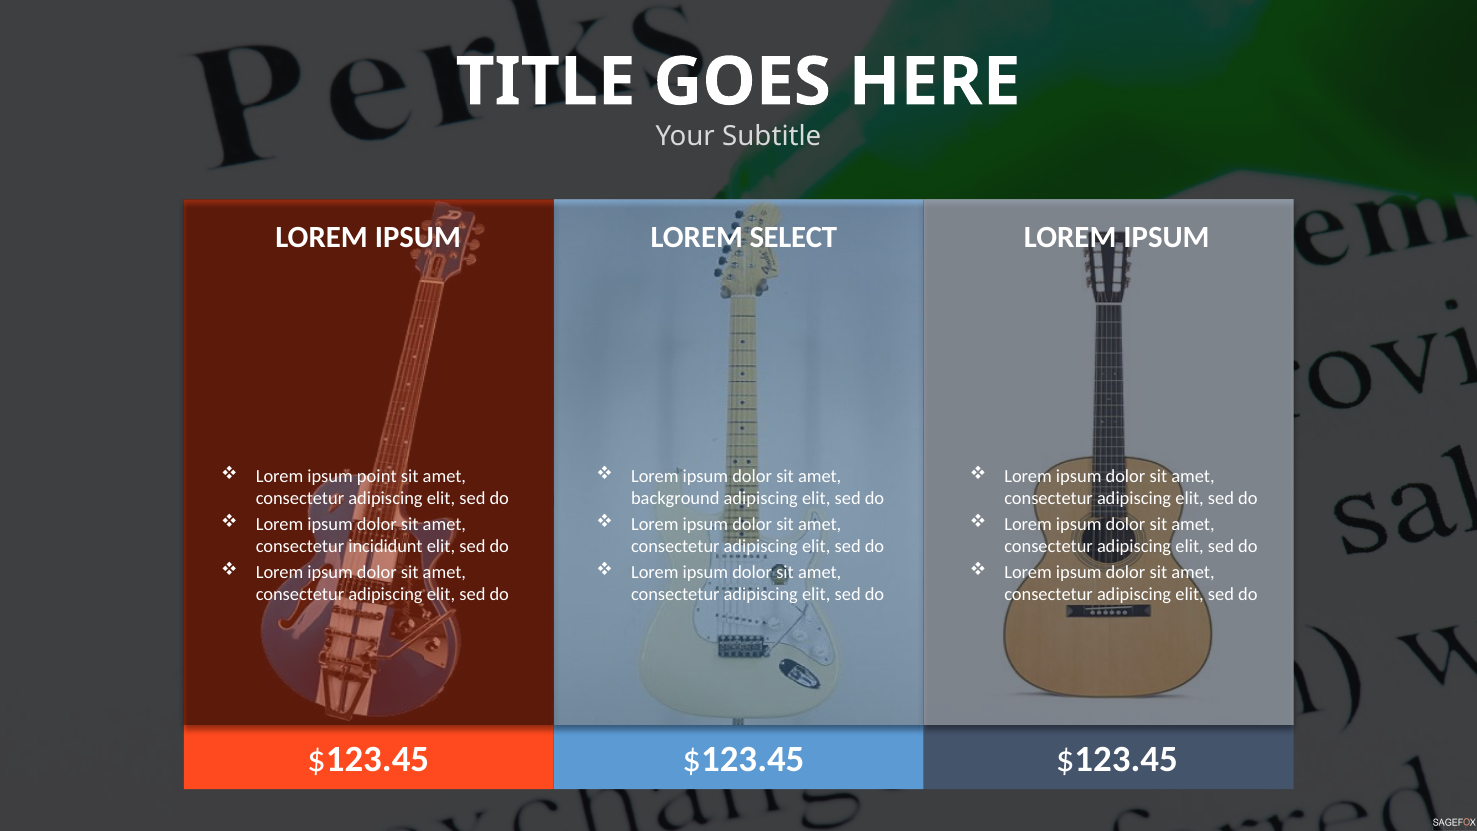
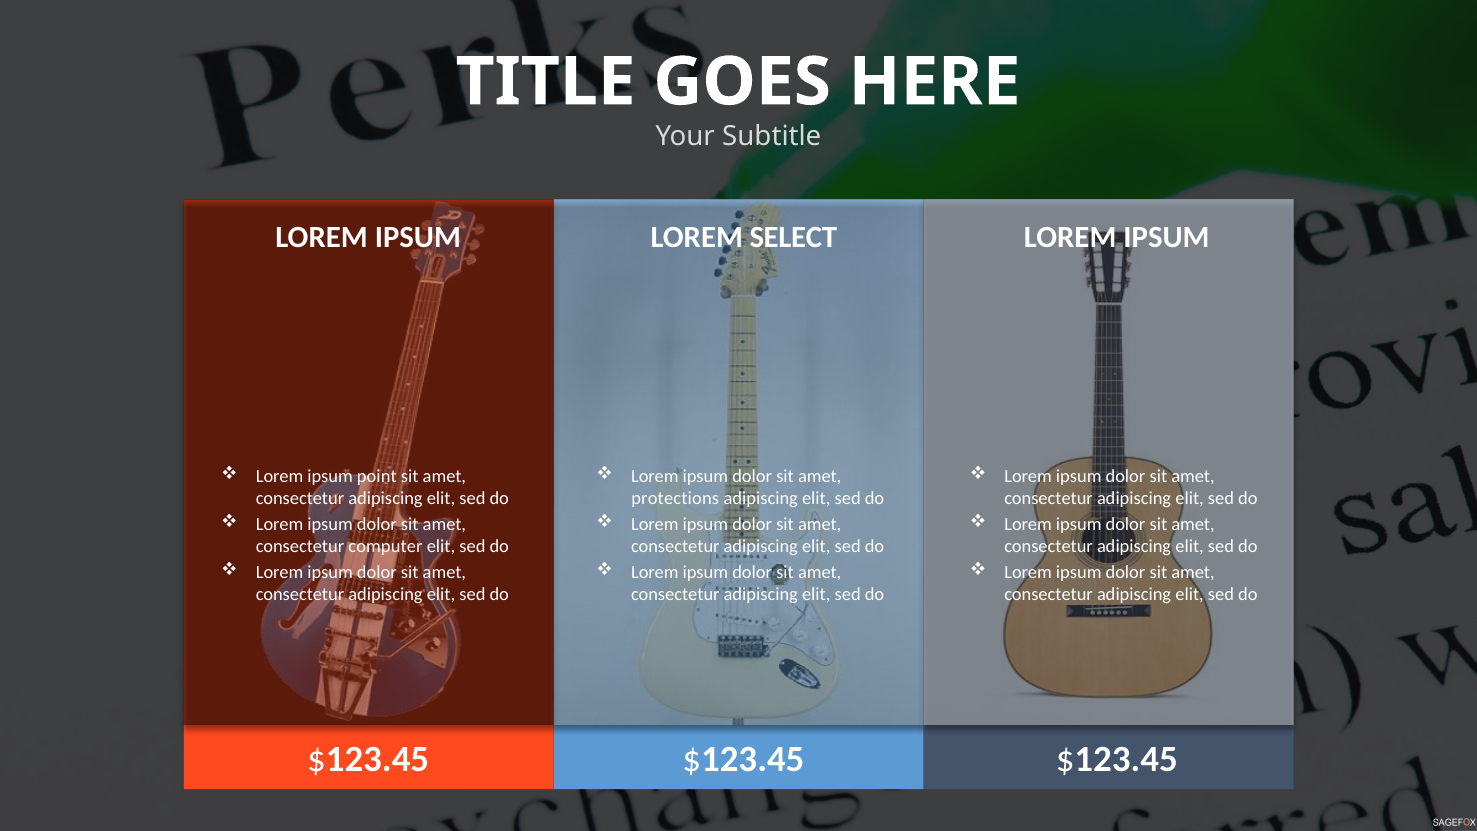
background: background -> protections
incididunt: incididunt -> computer
